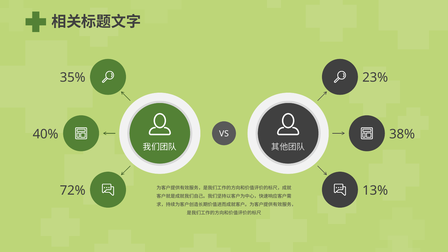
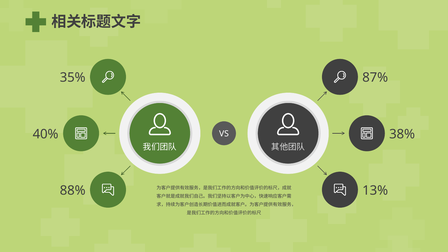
23%: 23% -> 87%
72%: 72% -> 88%
